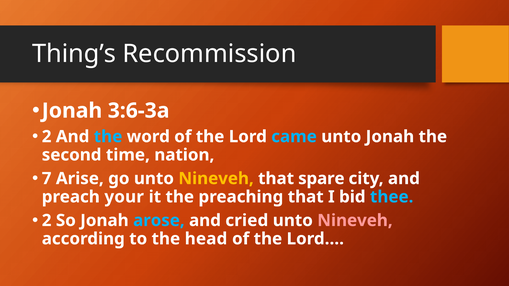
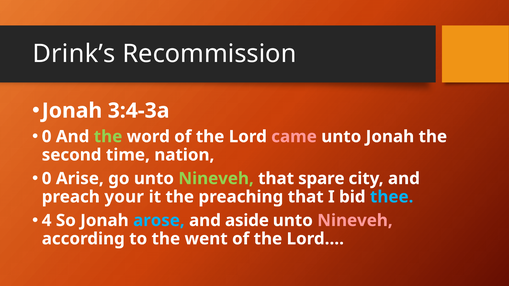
Thing’s: Thing’s -> Drink’s
3:6-3a: 3:6-3a -> 3:4-3a
2 at (47, 137): 2 -> 0
the at (108, 137) colour: light blue -> light green
came colour: light blue -> pink
7 at (47, 179): 7 -> 0
Nineveh at (216, 179) colour: yellow -> light green
2 at (47, 221): 2 -> 4
cried: cried -> aside
head: head -> went
